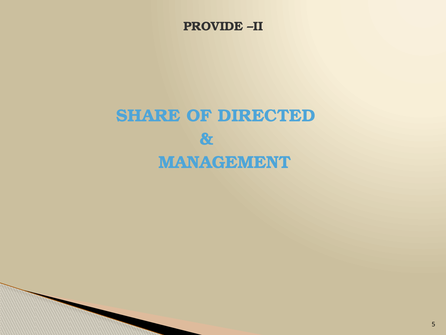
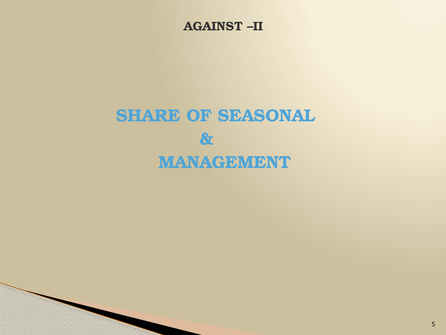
PROVIDE: PROVIDE -> AGAINST
DIRECTED: DIRECTED -> SEASONAL
